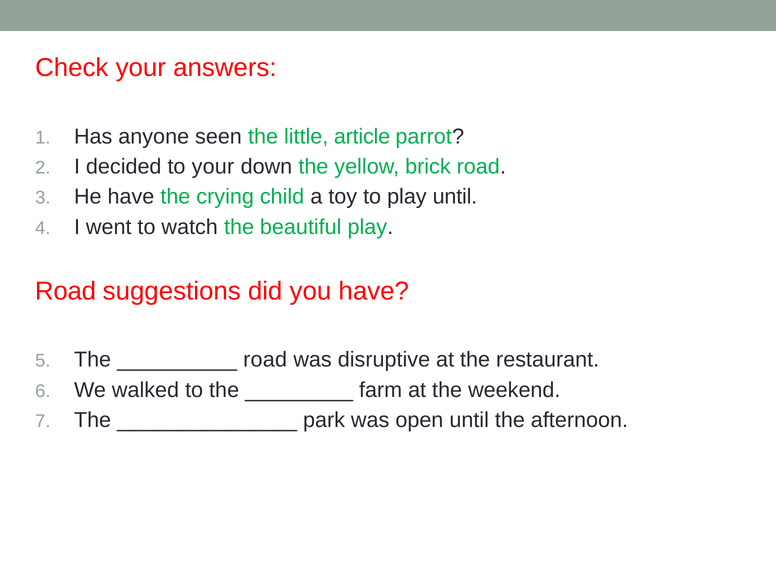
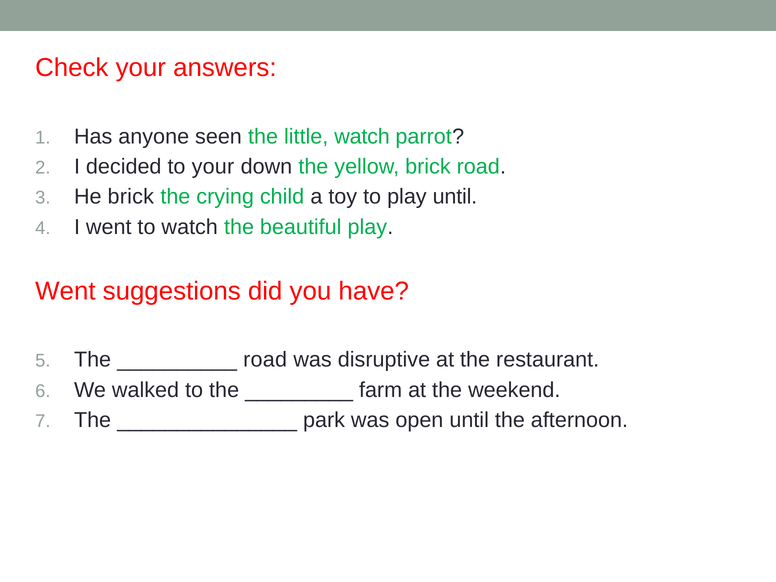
little article: article -> watch
He have: have -> brick
Road at (66, 291): Road -> Went
